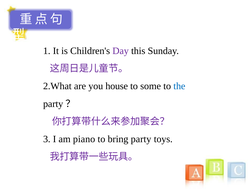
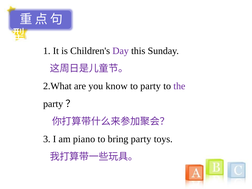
house: house -> know
to some: some -> party
the colour: blue -> purple
